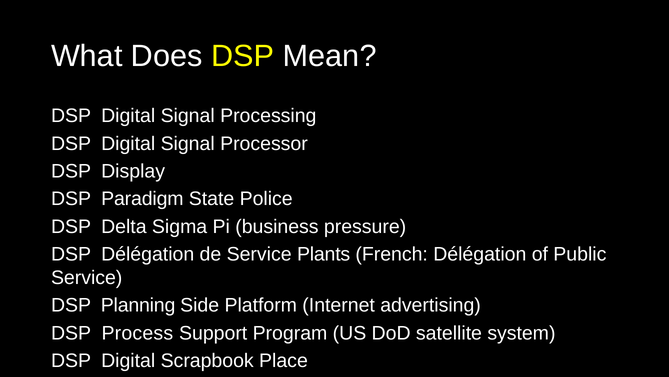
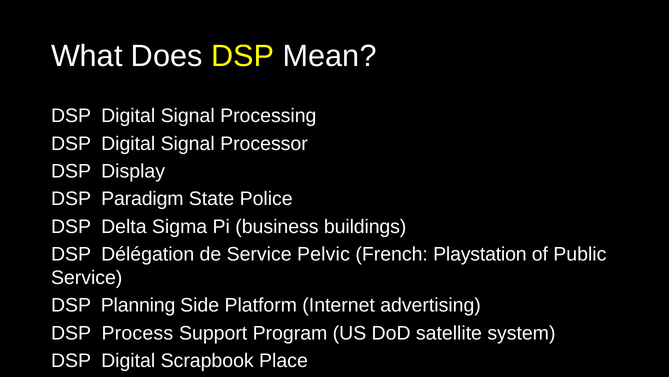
pressure: pressure -> buildings
Service Plants: Plants -> Pelvic
French Délégation: Délégation -> Playstation
